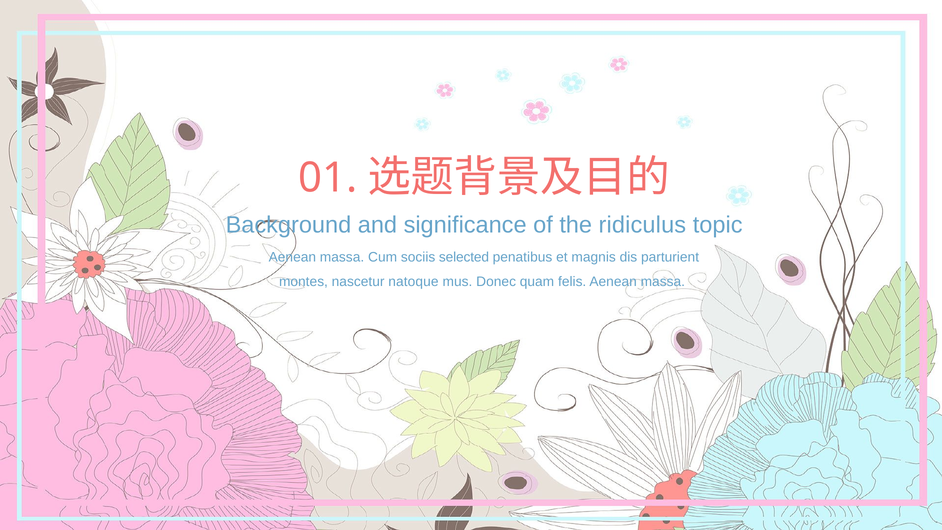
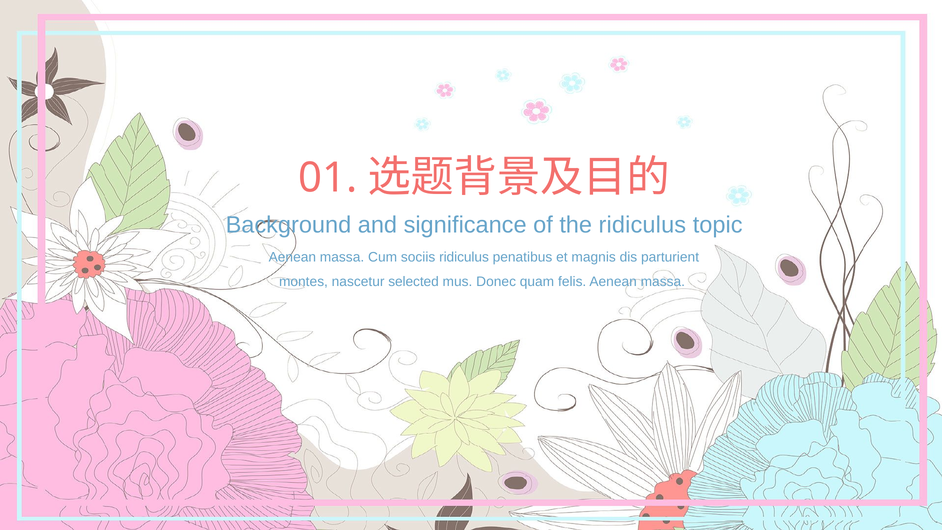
sociis selected: selected -> ridiculus
natoque: natoque -> selected
